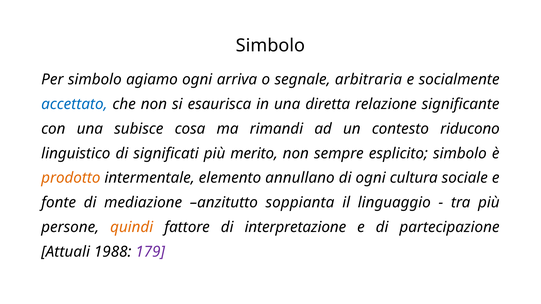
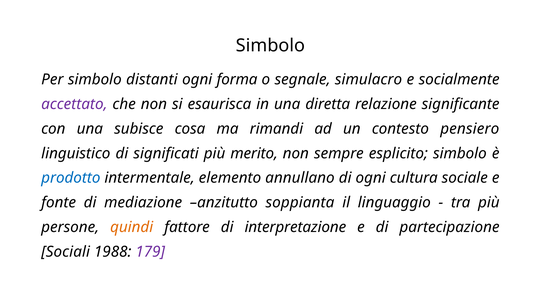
agiamo: agiamo -> distanti
arriva: arriva -> forma
arbitraria: arbitraria -> simulacro
accettato colour: blue -> purple
riducono: riducono -> pensiero
prodotto colour: orange -> blue
Attuali: Attuali -> Sociali
